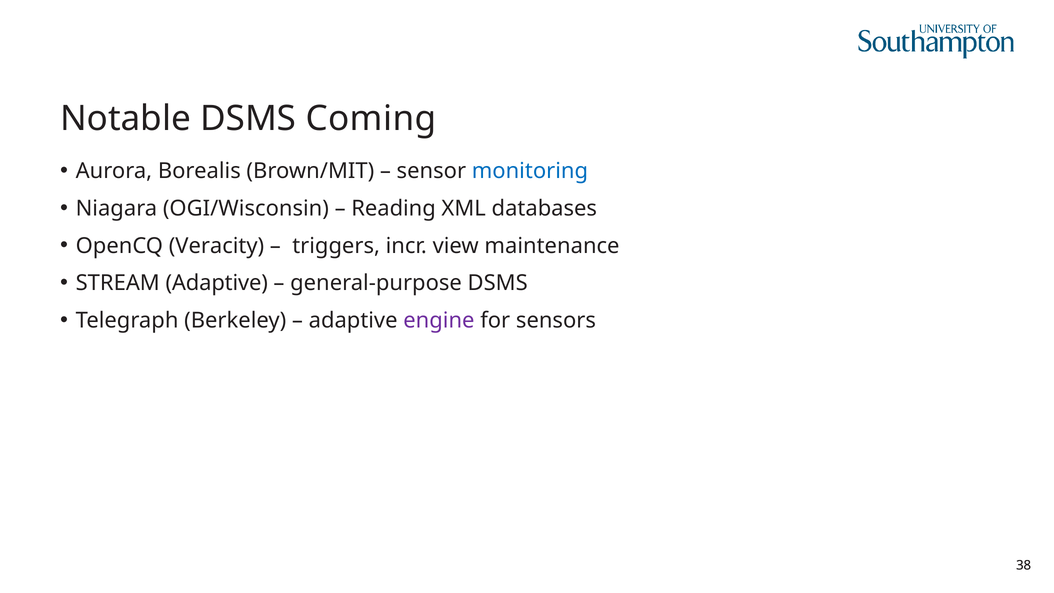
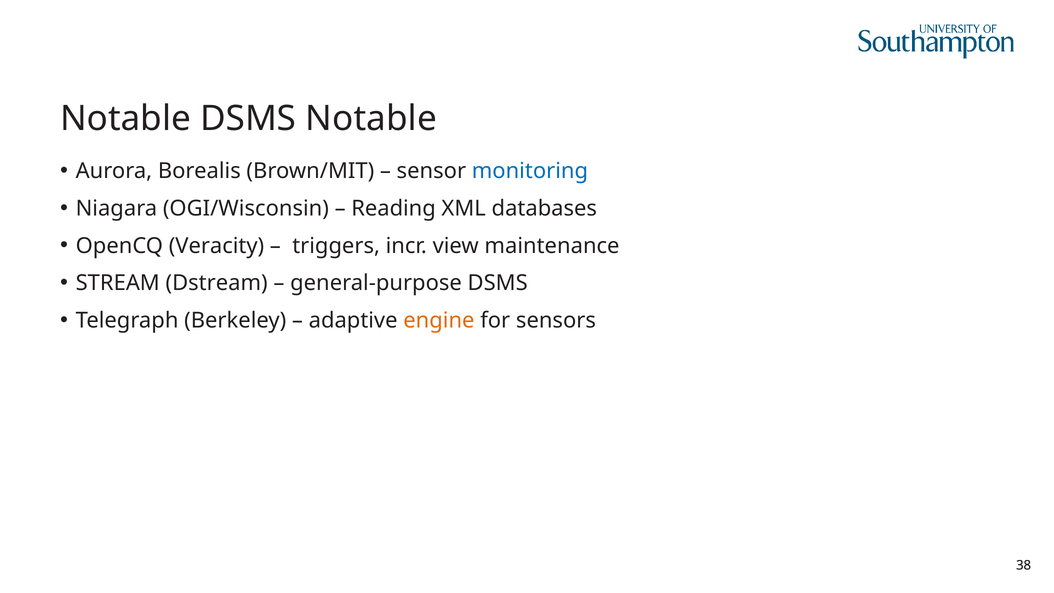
DSMS Coming: Coming -> Notable
STREAM Adaptive: Adaptive -> Dstream
engine colour: purple -> orange
